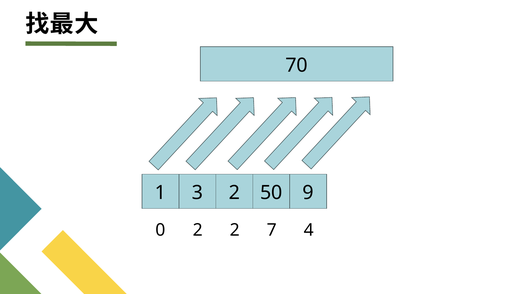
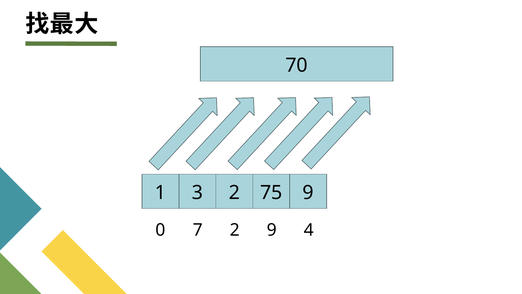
50: 50 -> 75
0 2: 2 -> 7
2 7: 7 -> 9
